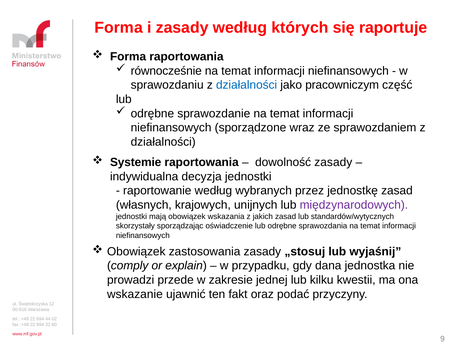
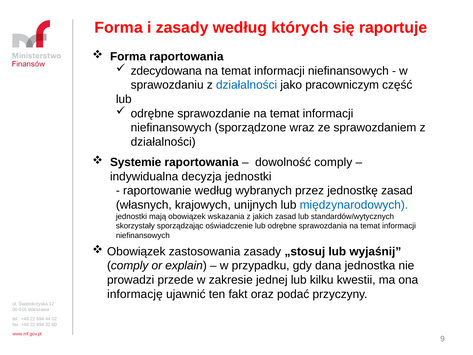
równocześnie: równocześnie -> zdecydowana
dowolność zasady: zasady -> comply
międzynarodowych colour: purple -> blue
wskazanie: wskazanie -> informację
